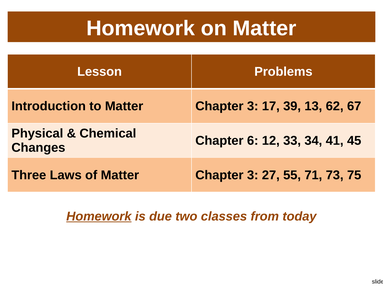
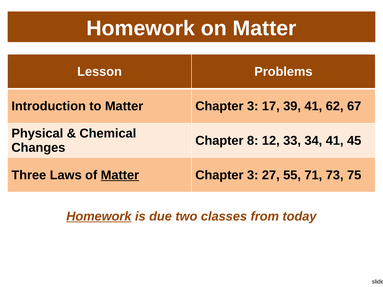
39 13: 13 -> 41
Chapter 6: 6 -> 8
Matter at (120, 175) underline: none -> present
